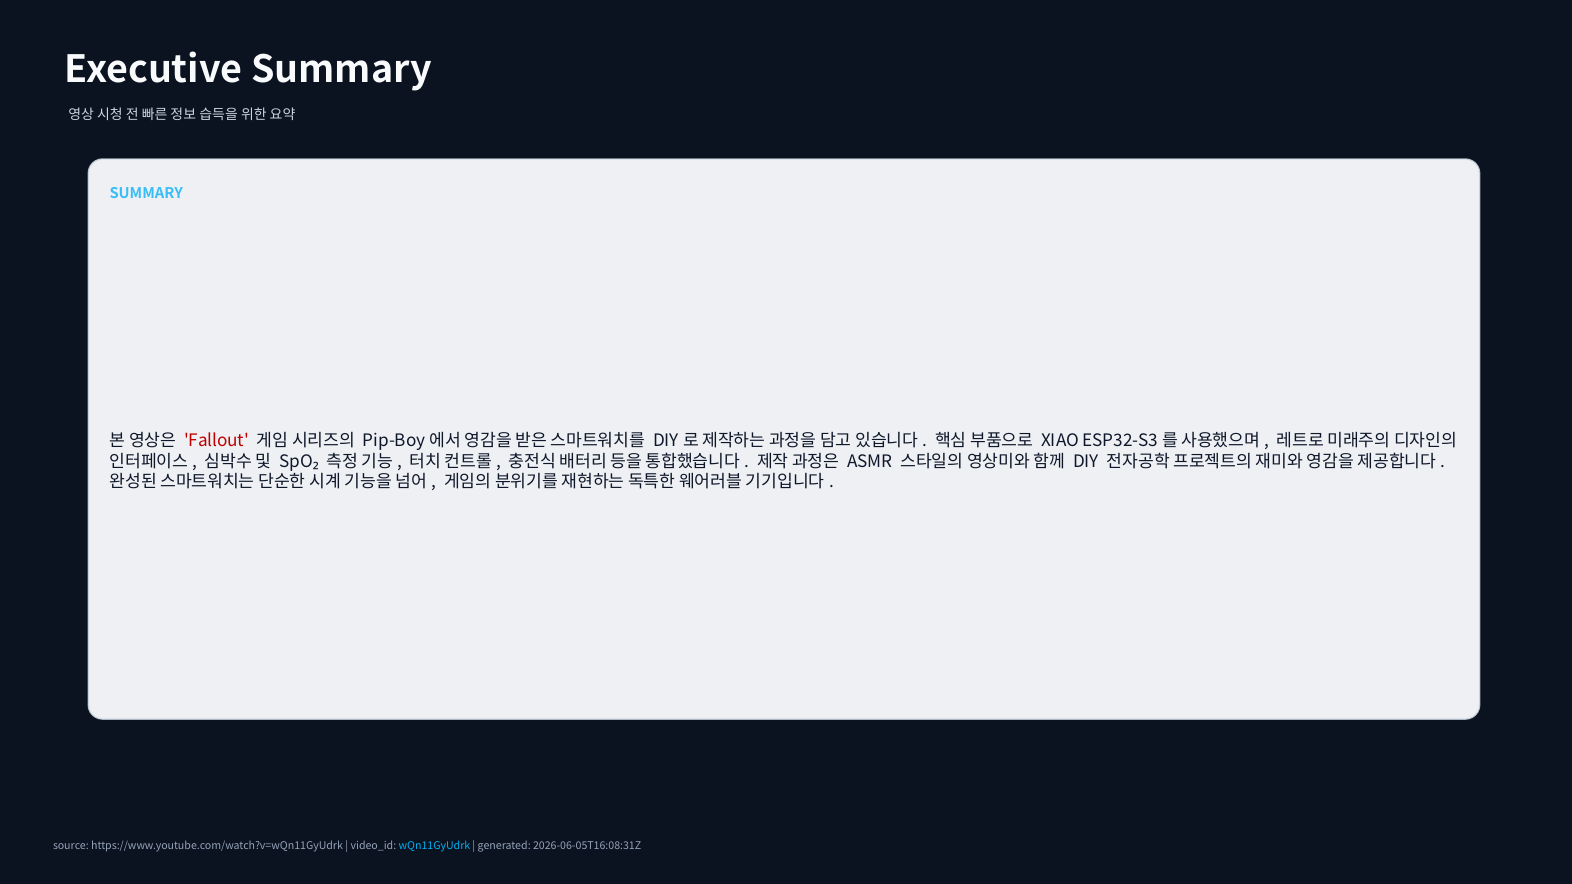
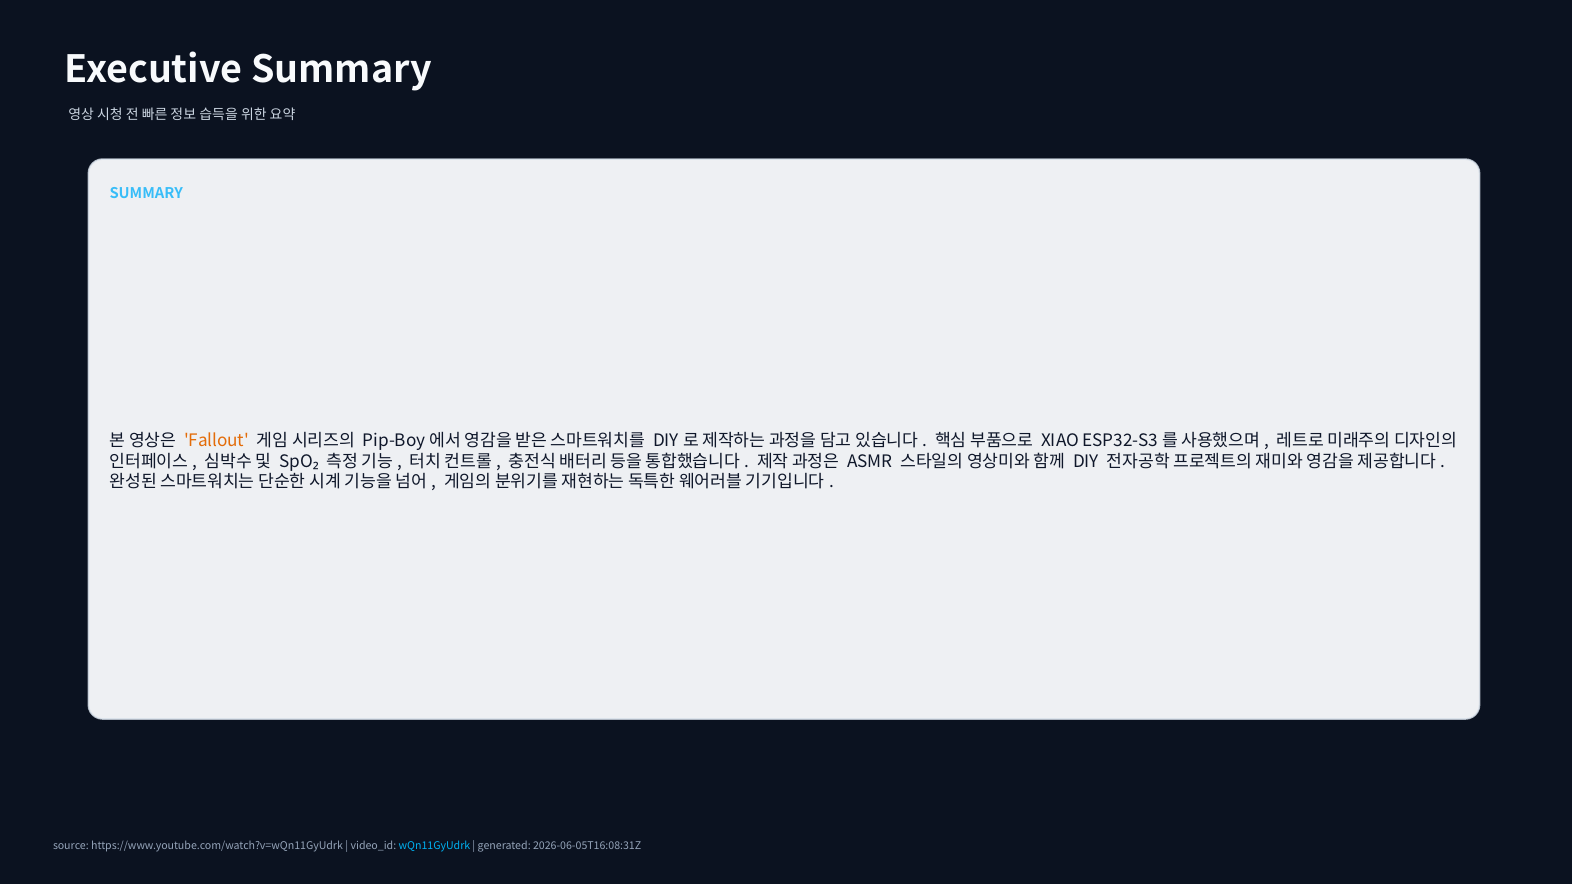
Fallout colour: red -> orange
